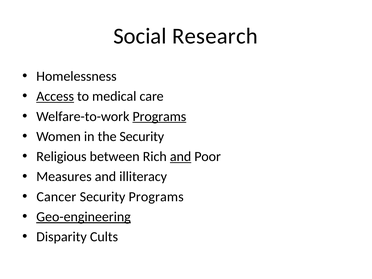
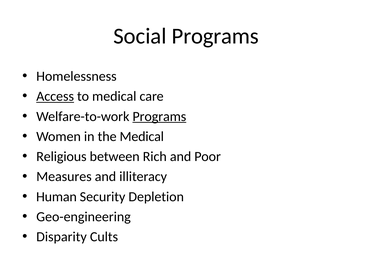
Social Research: Research -> Programs
the Security: Security -> Medical
and at (181, 157) underline: present -> none
Cancer: Cancer -> Human
Security Programs: Programs -> Depletion
Geo-engineering underline: present -> none
